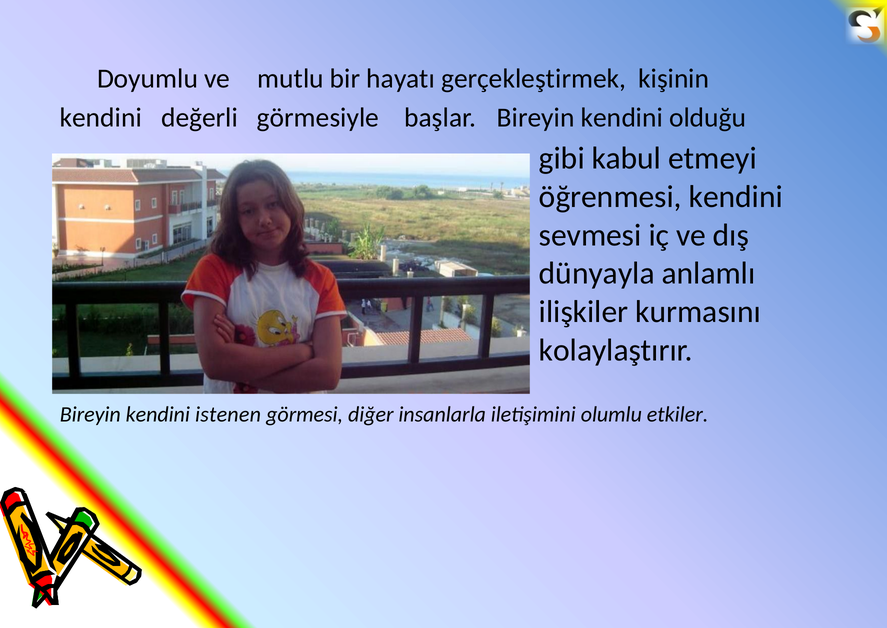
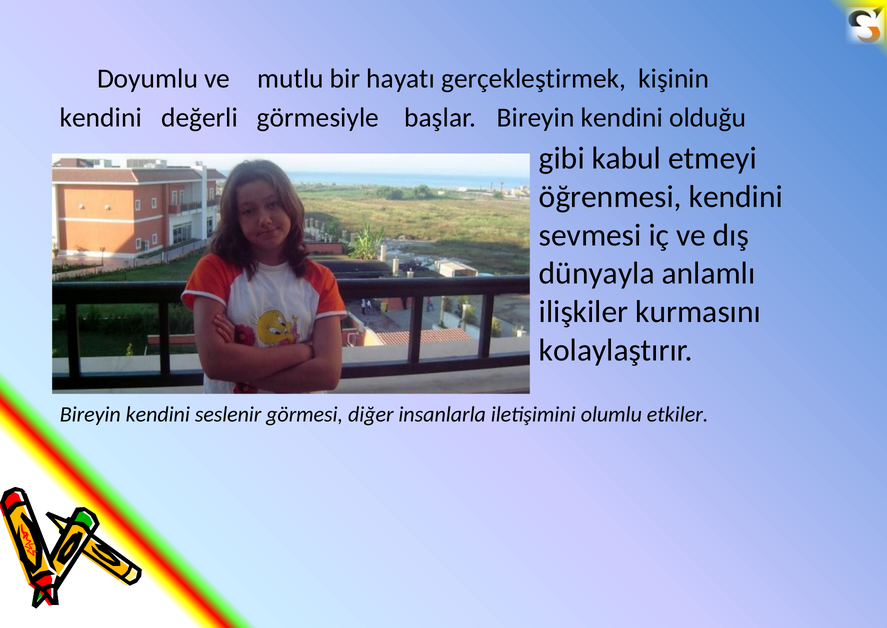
istenen: istenen -> seslenir
